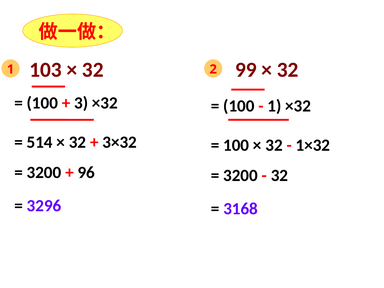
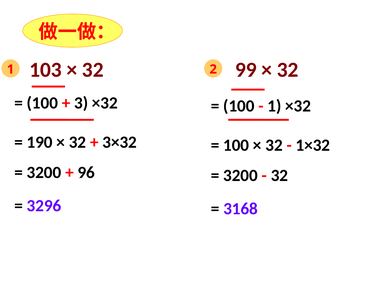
514: 514 -> 190
